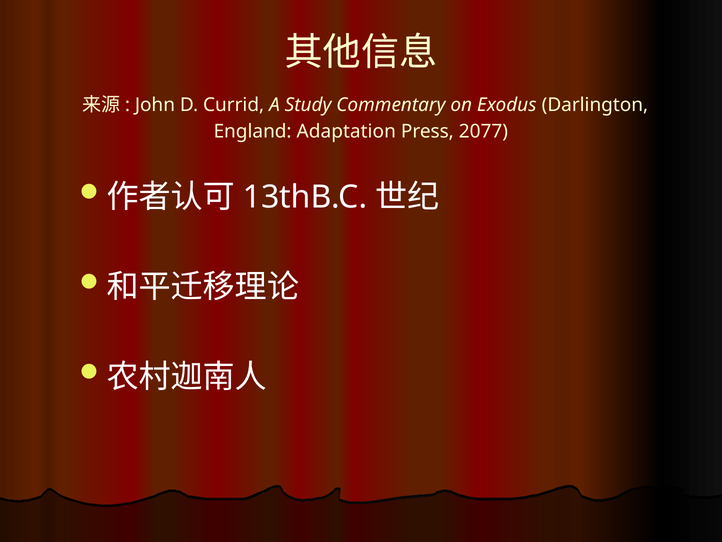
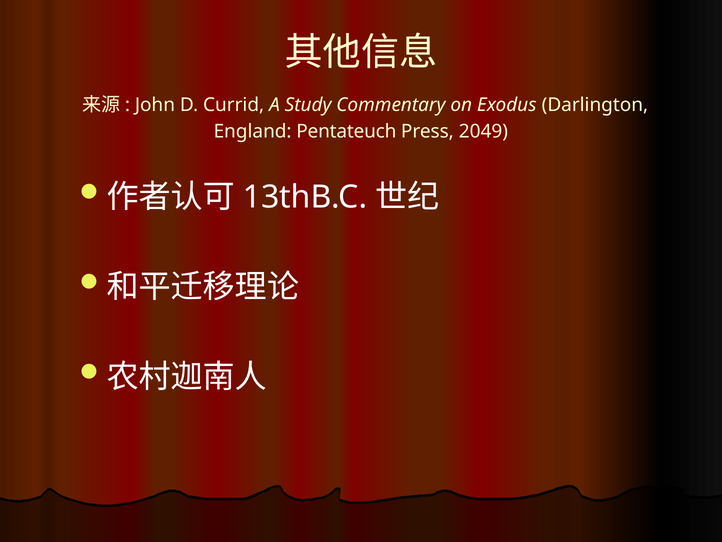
Adaptation: Adaptation -> Pentateuch
2077: 2077 -> 2049
